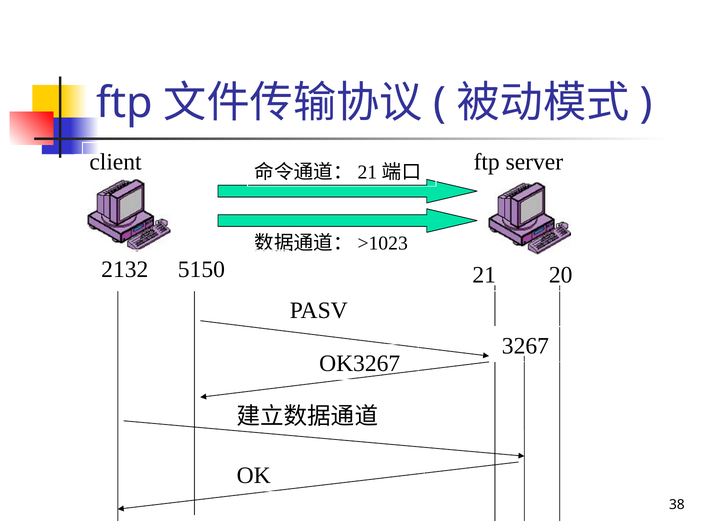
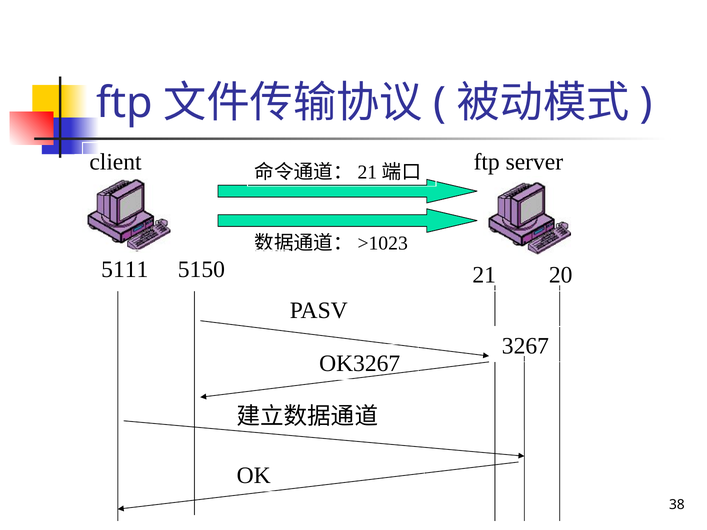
2132: 2132 -> 5111
